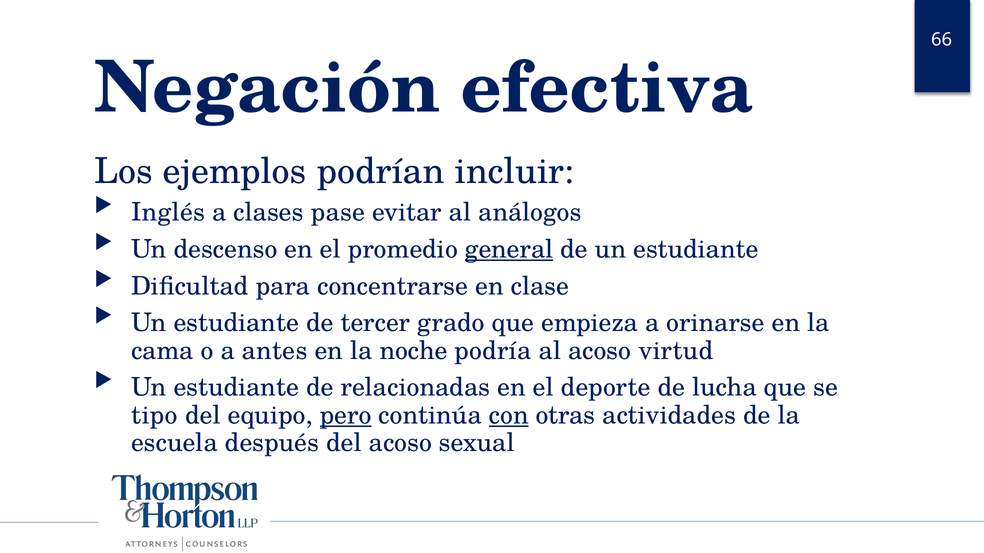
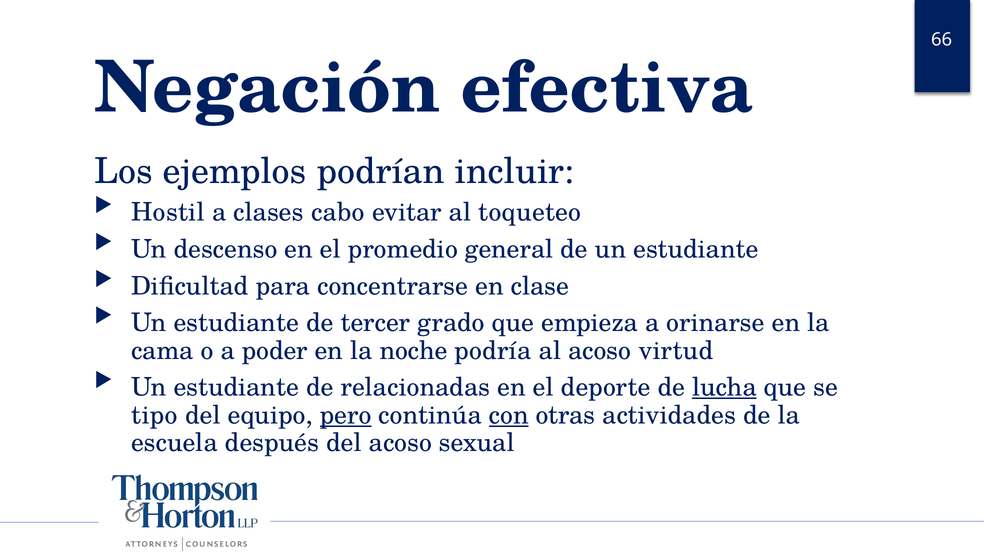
Inglés: Inglés -> Hostil
pase: pase -> cabo
análogos: análogos -> toqueteo
general underline: present -> none
antes: antes -> poder
lucha underline: none -> present
